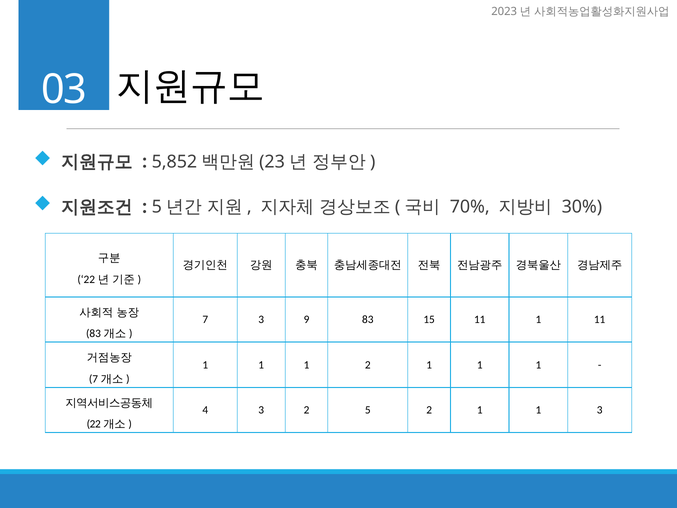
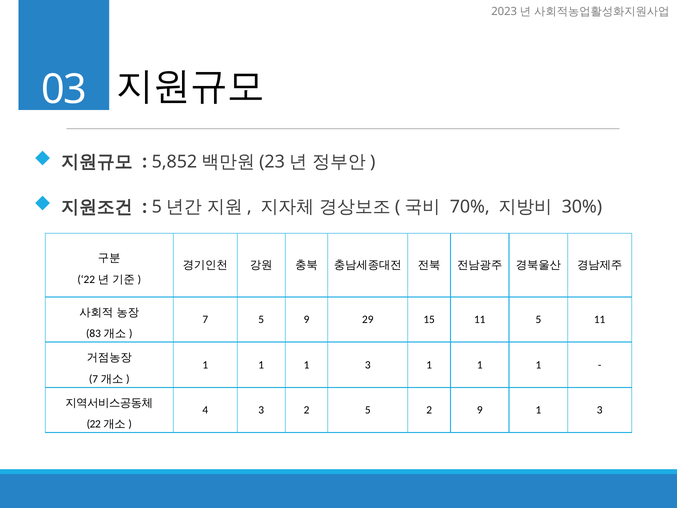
7 3: 3 -> 5
83: 83 -> 29
11 1: 1 -> 5
1 1 2: 2 -> 3
5 2 1: 1 -> 9
